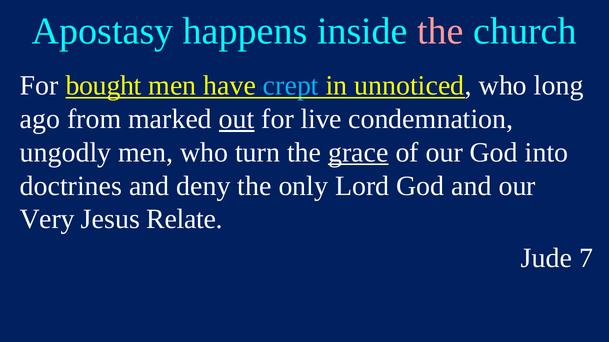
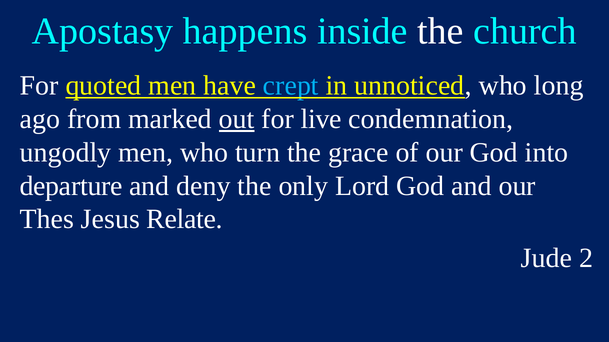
the at (441, 31) colour: pink -> white
bought: bought -> quoted
grace underline: present -> none
doctrines: doctrines -> departure
Very: Very -> Thes
7: 7 -> 2
